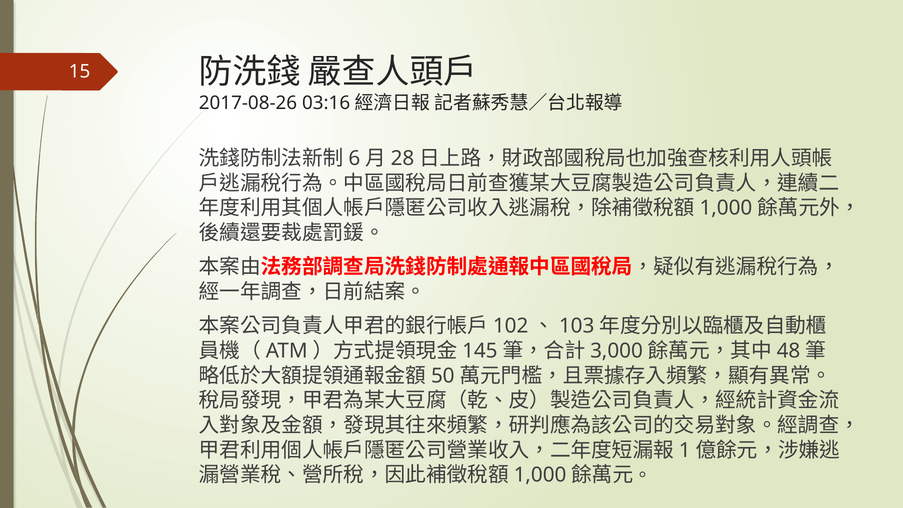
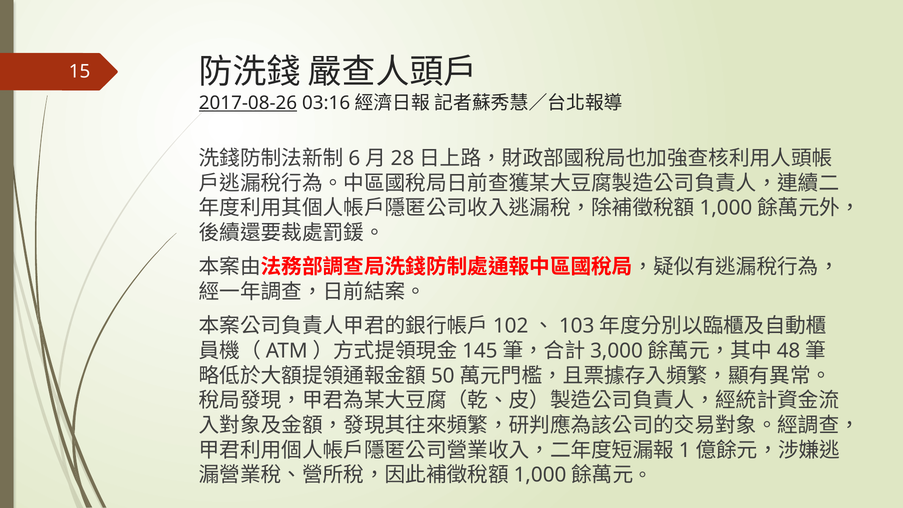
2017-08-26 underline: none -> present
